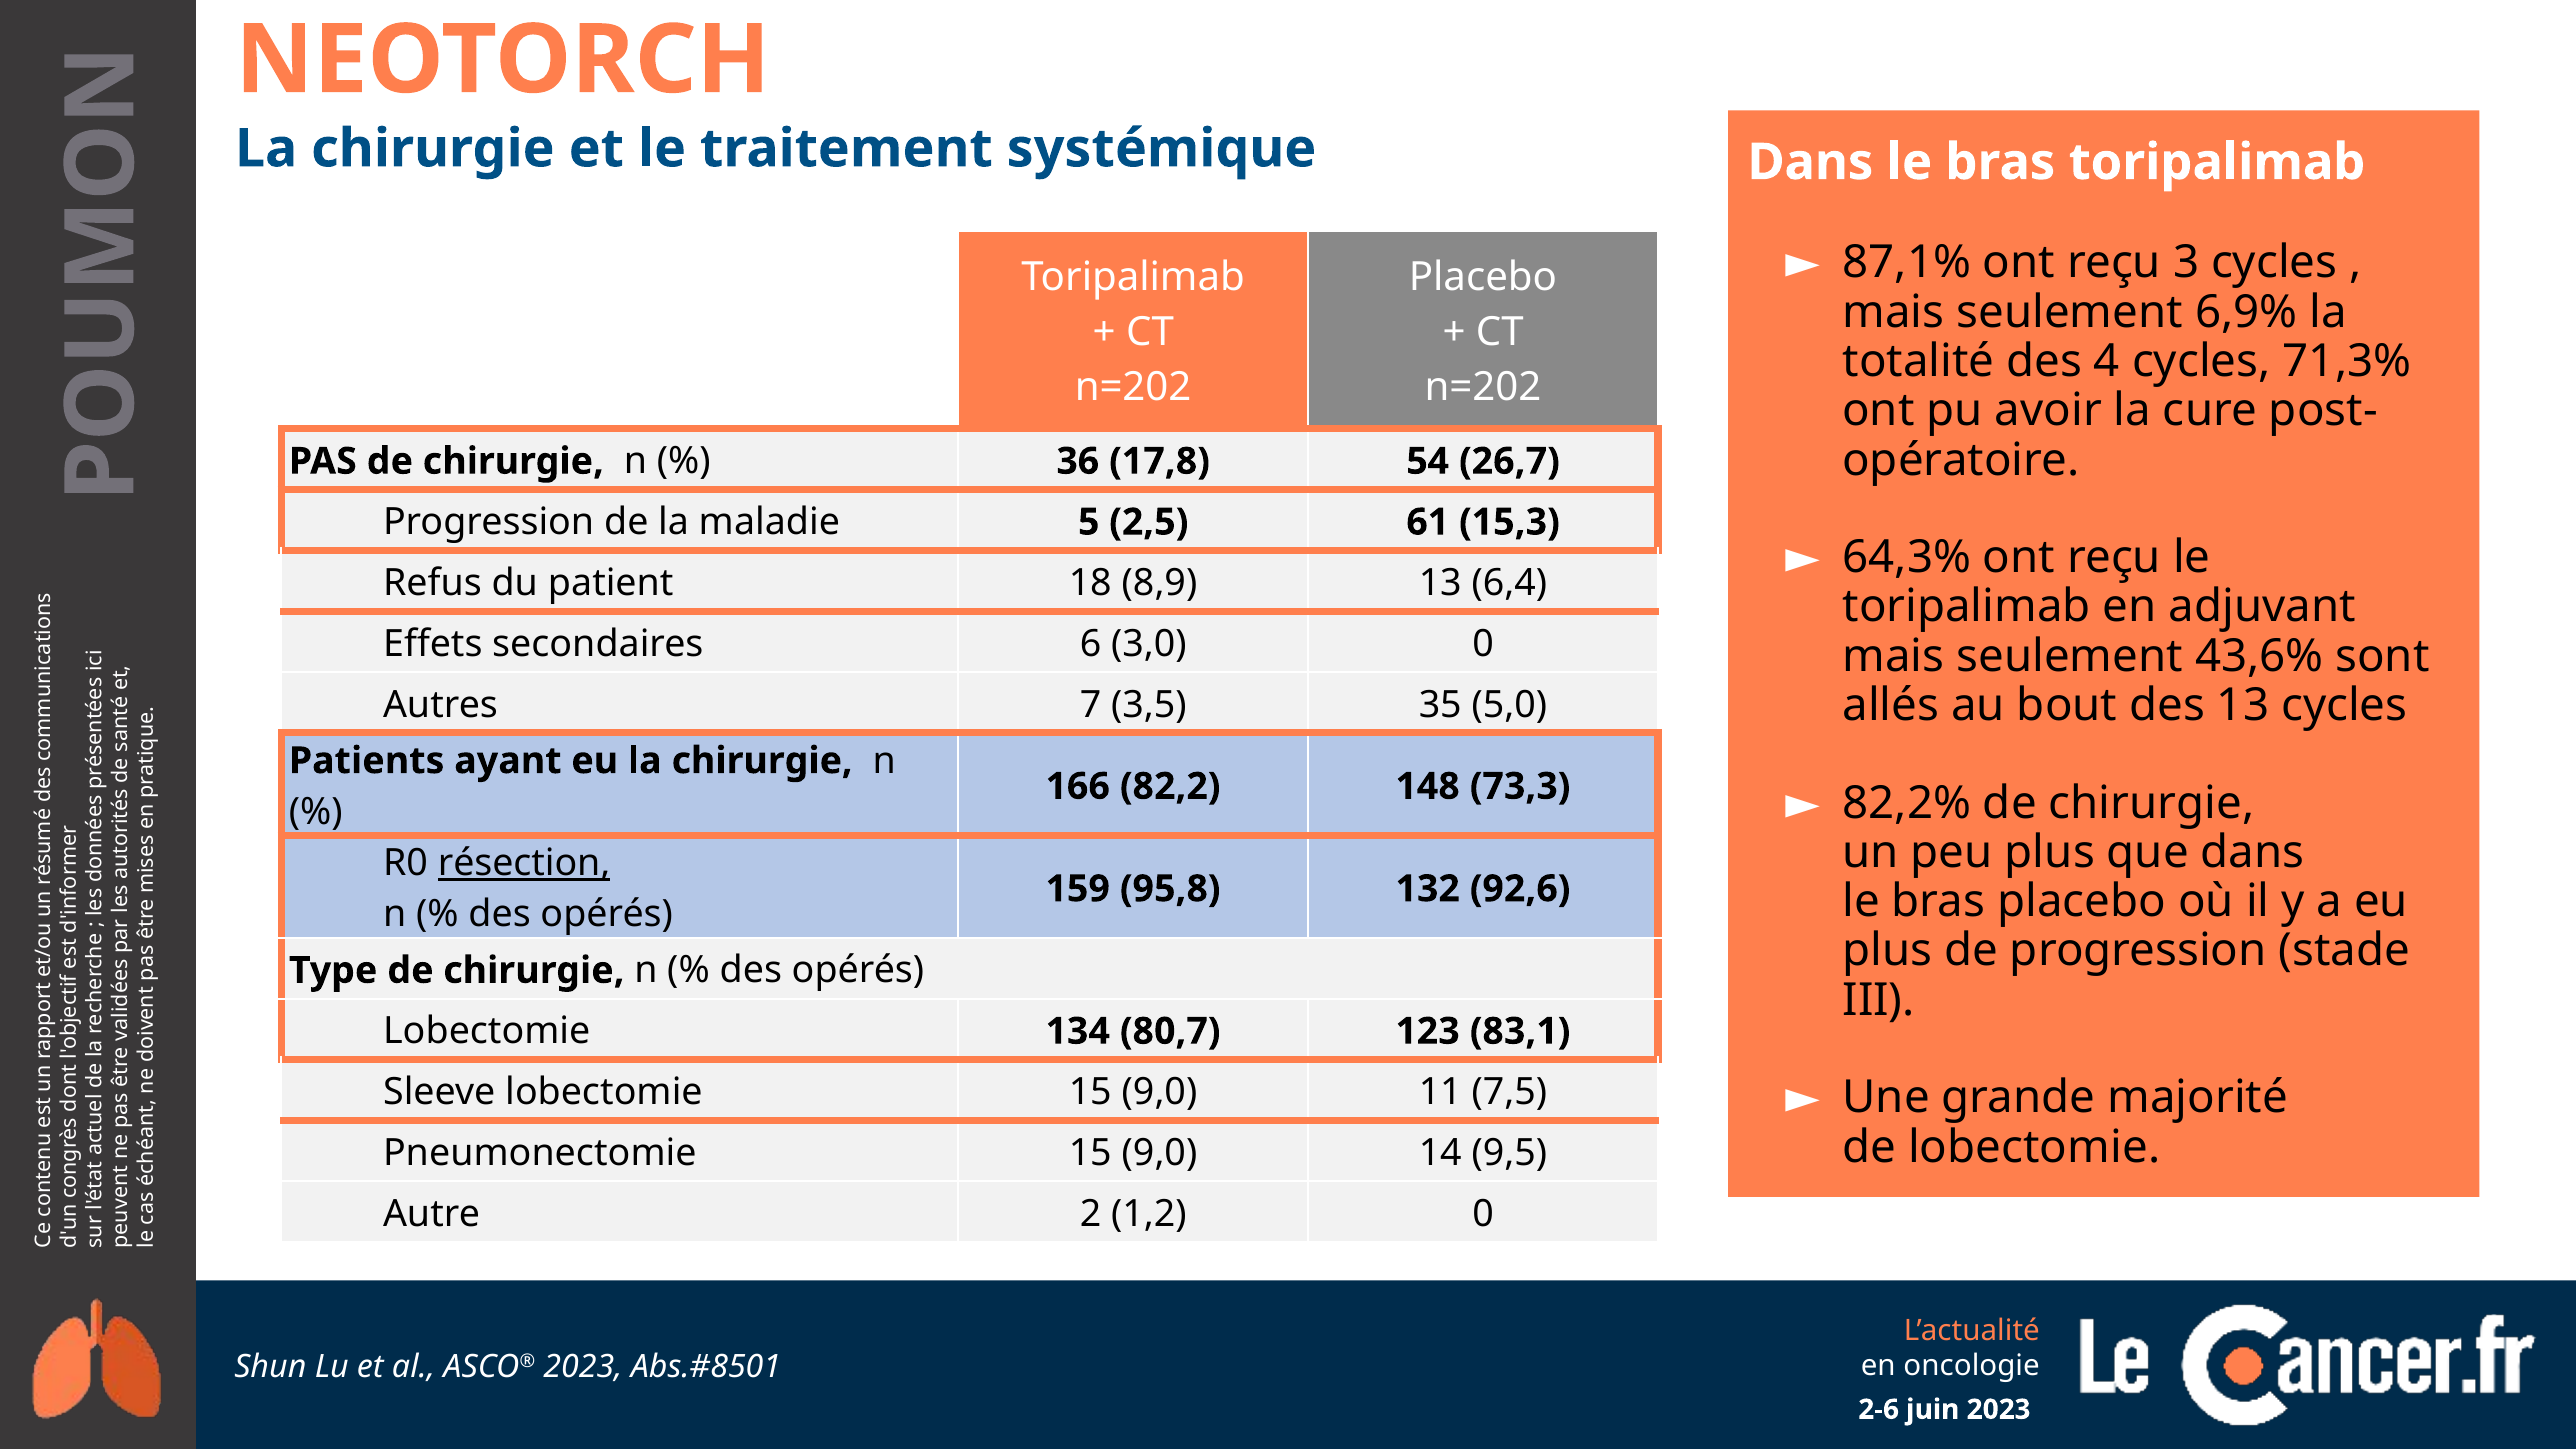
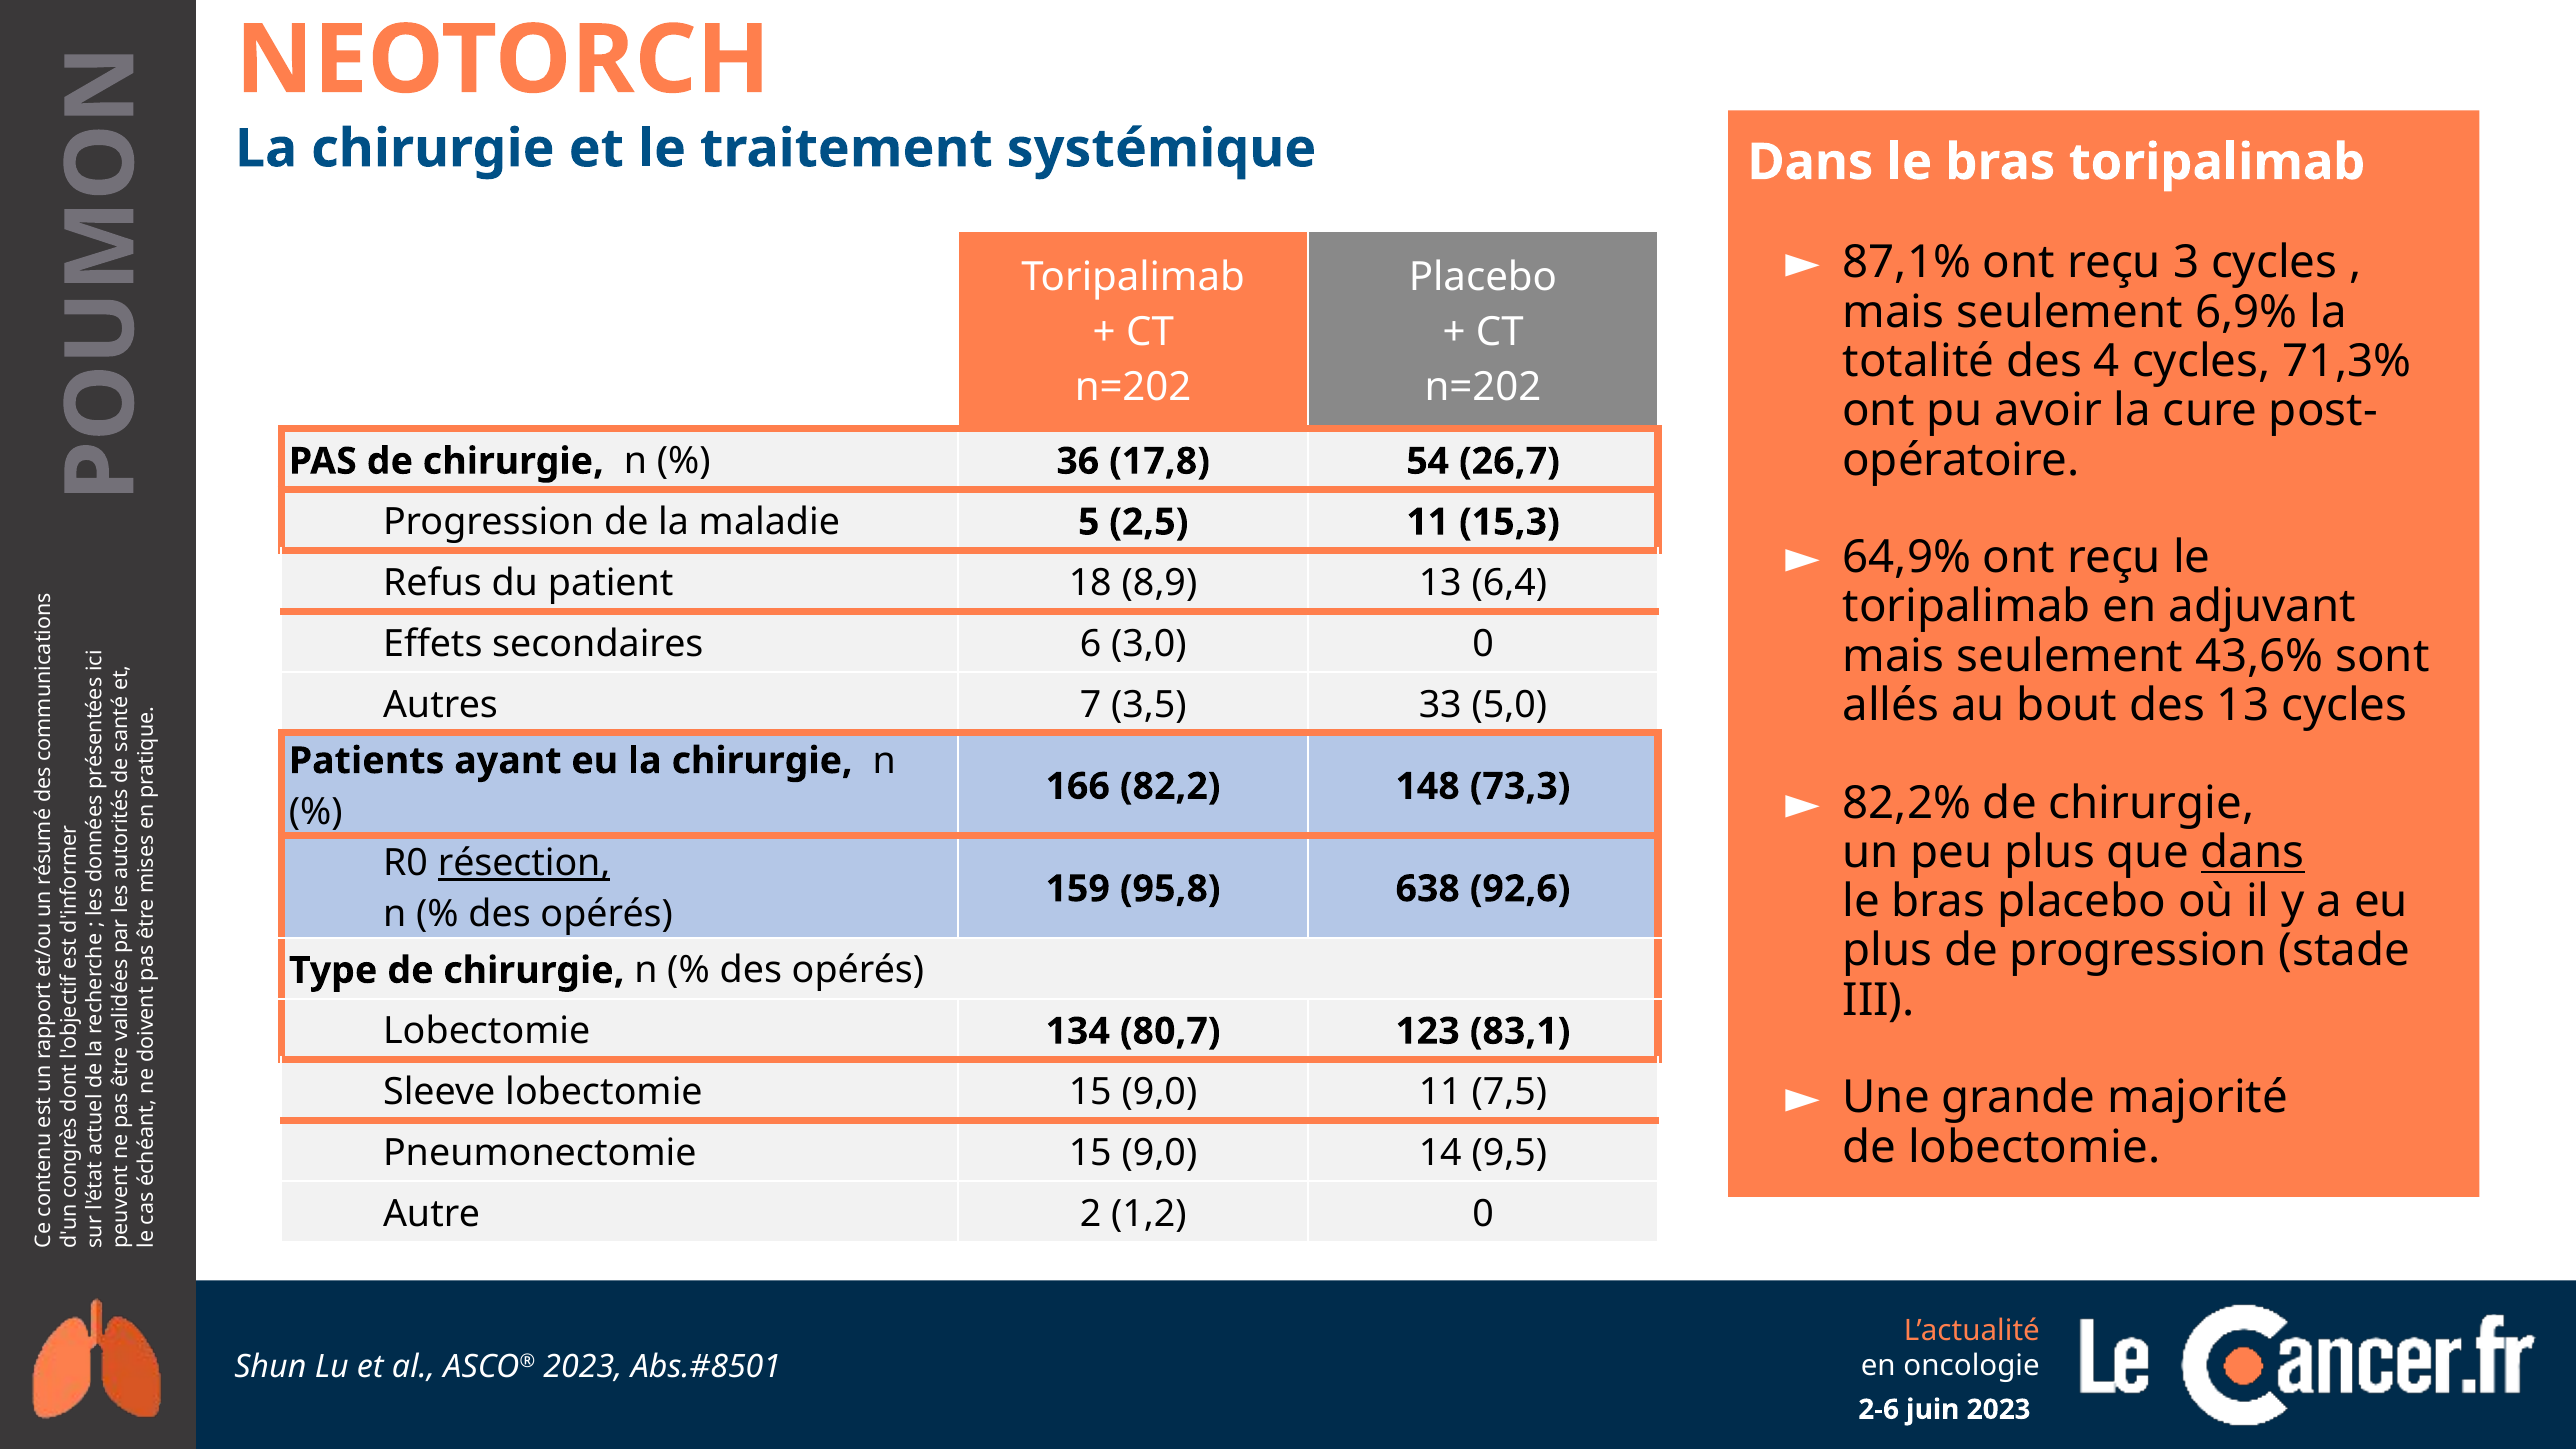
2,5 61: 61 -> 11
64,3%: 64,3% -> 64,9%
35: 35 -> 33
dans at (2253, 852) underline: none -> present
132: 132 -> 638
